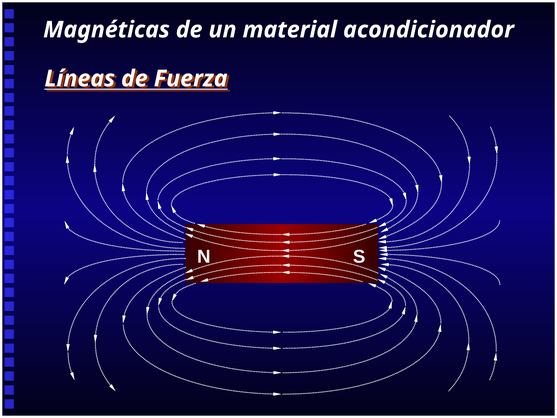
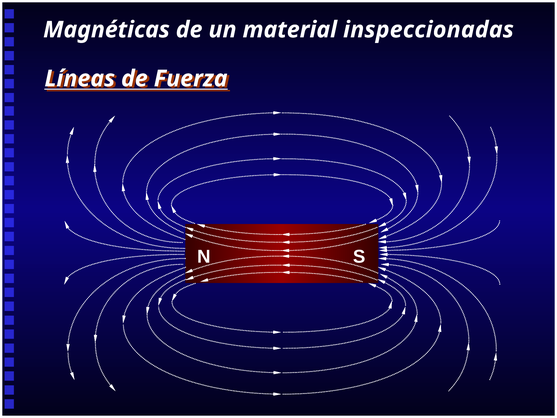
acondicionador: acondicionador -> inspeccionadas
